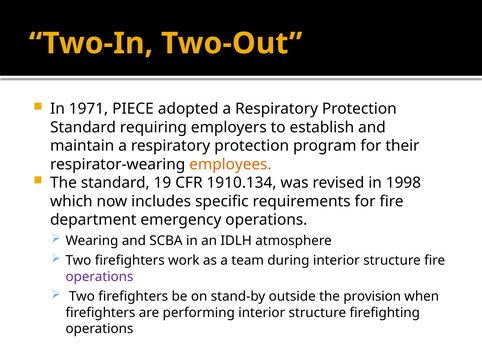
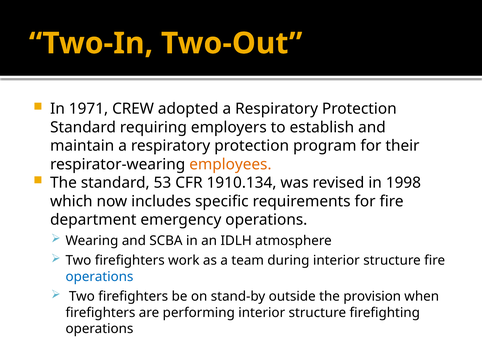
PIECE: PIECE -> CREW
19: 19 -> 53
operations at (99, 276) colour: purple -> blue
